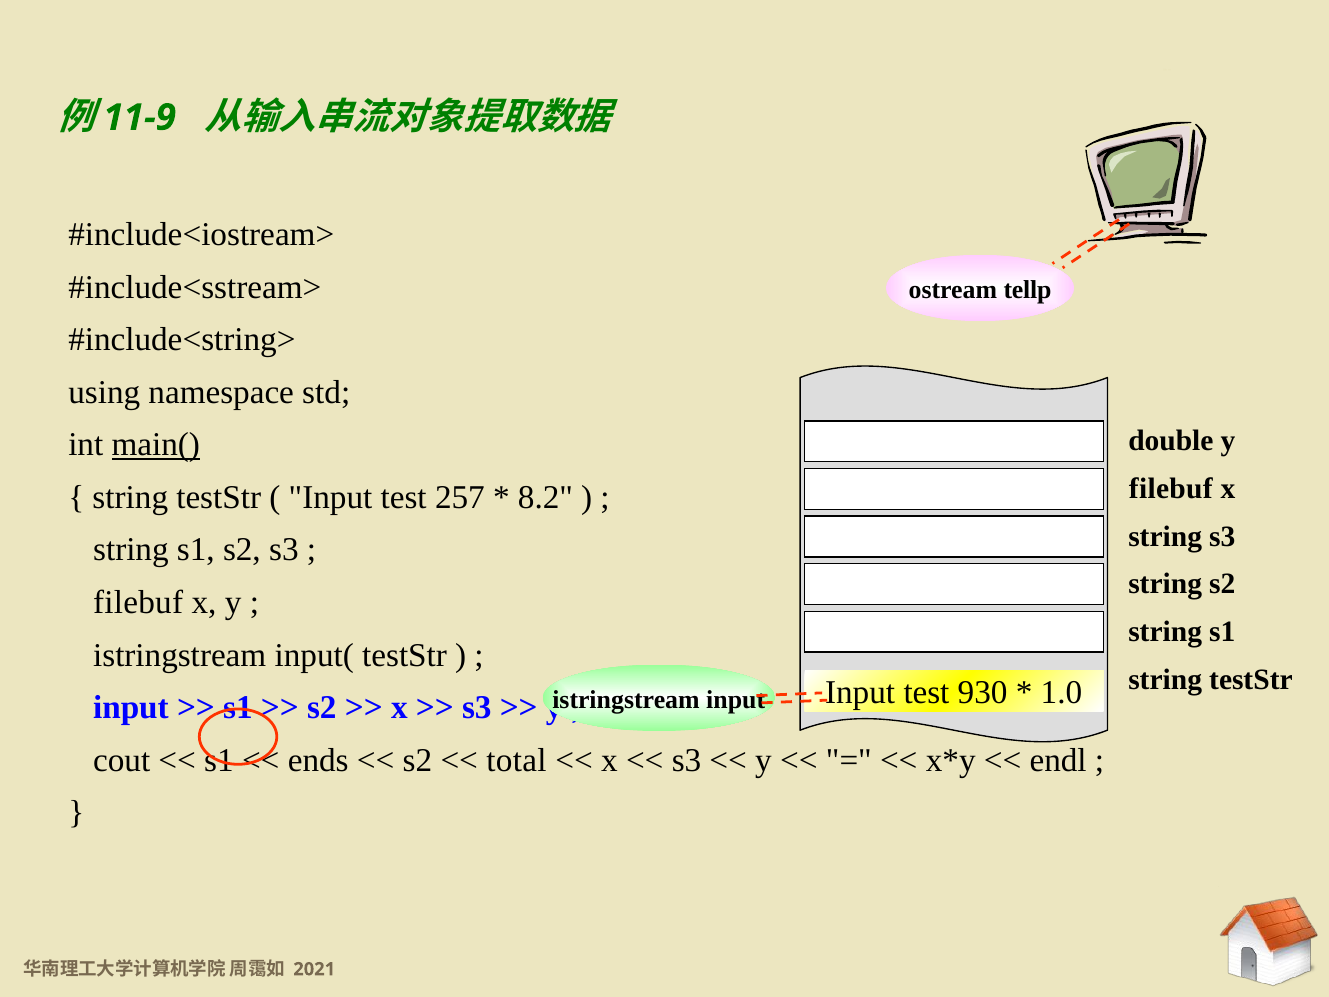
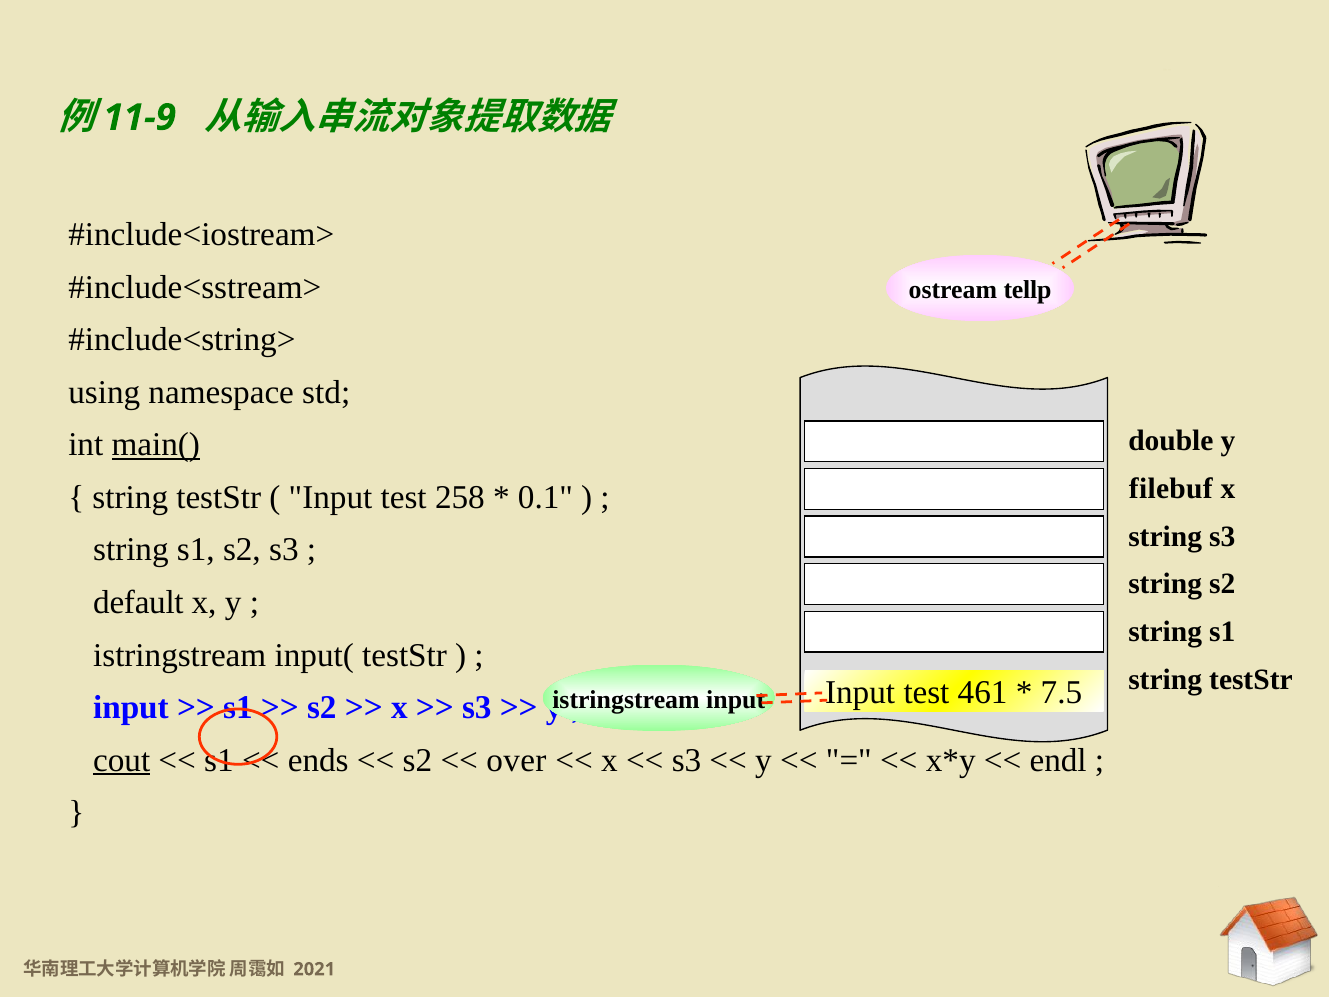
257: 257 -> 258
8.2: 8.2 -> 0.1
filebuf at (138, 602): filebuf -> default
930: 930 -> 461
1.0: 1.0 -> 7.5
cout underline: none -> present
total: total -> over
